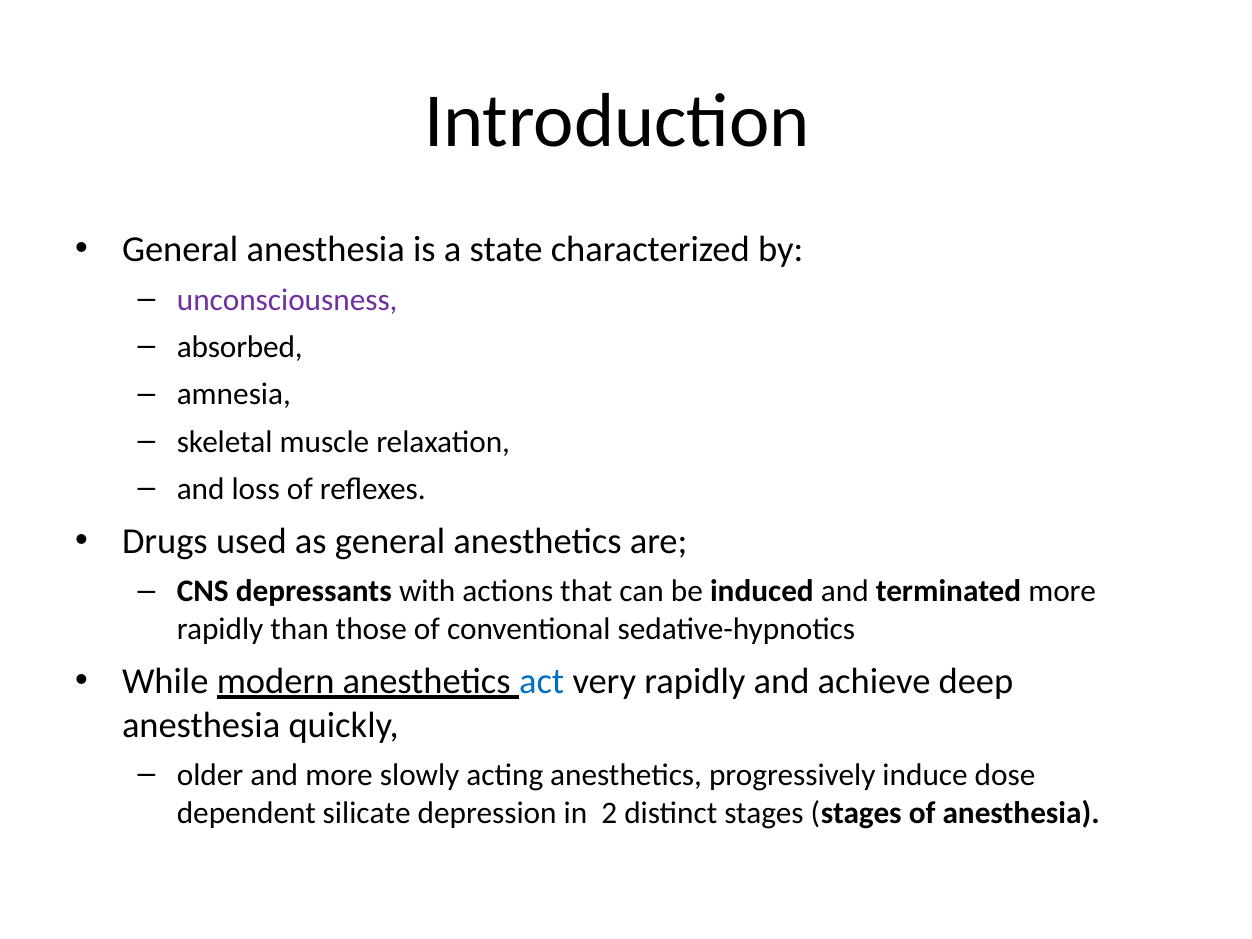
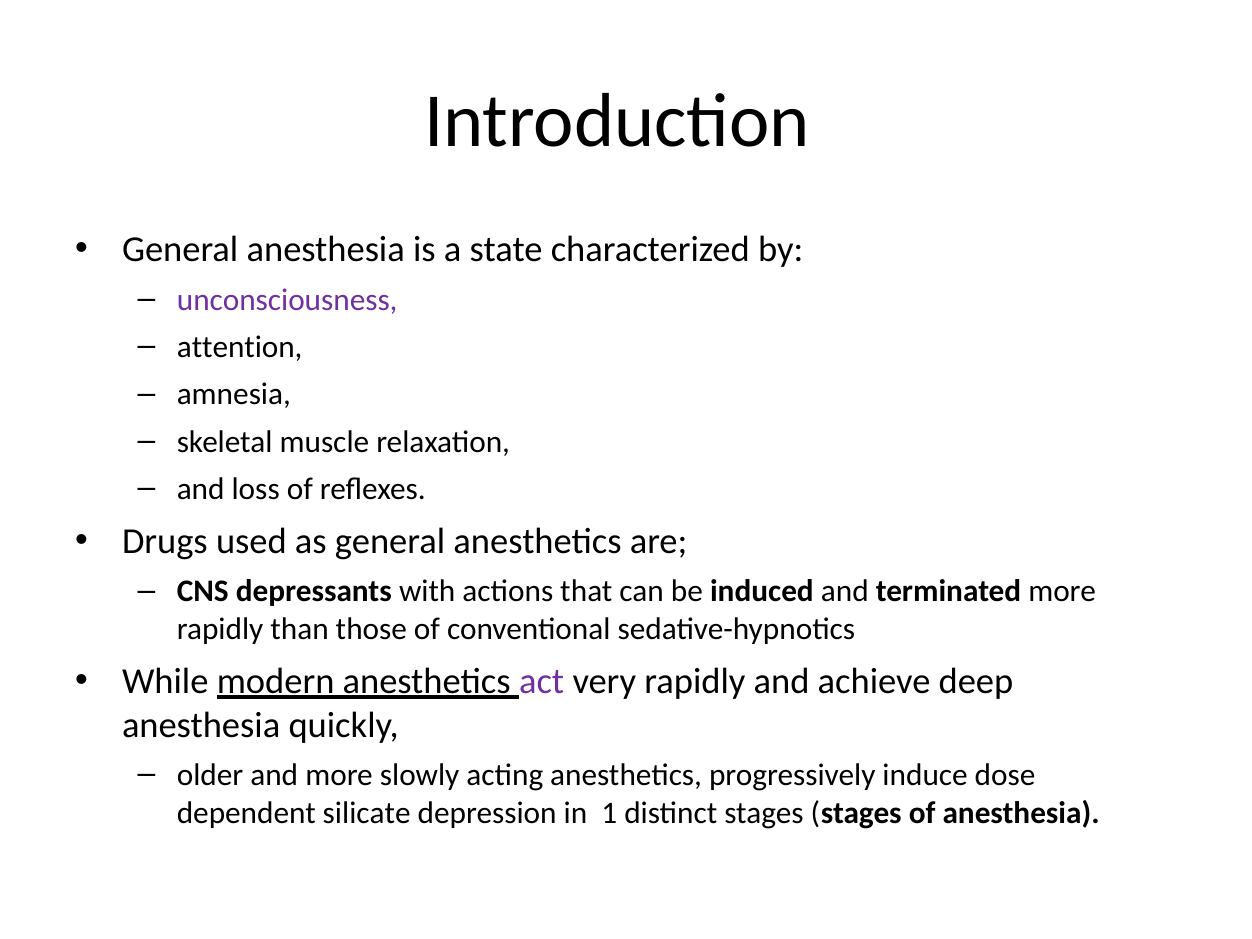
absorbed: absorbed -> attention
act colour: blue -> purple
2: 2 -> 1
